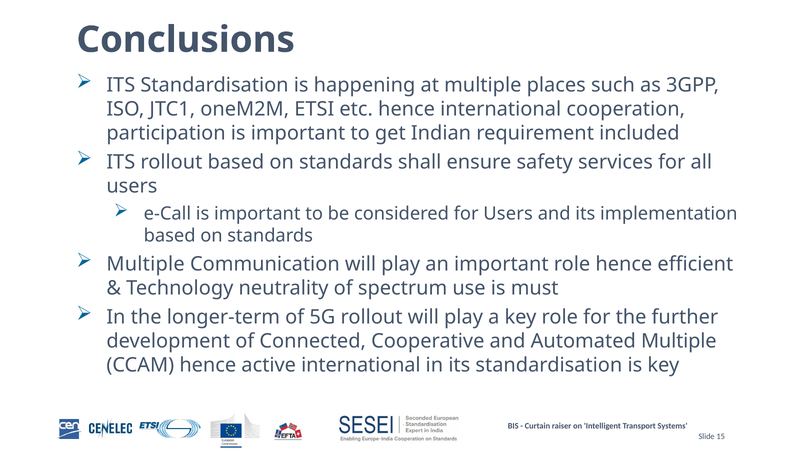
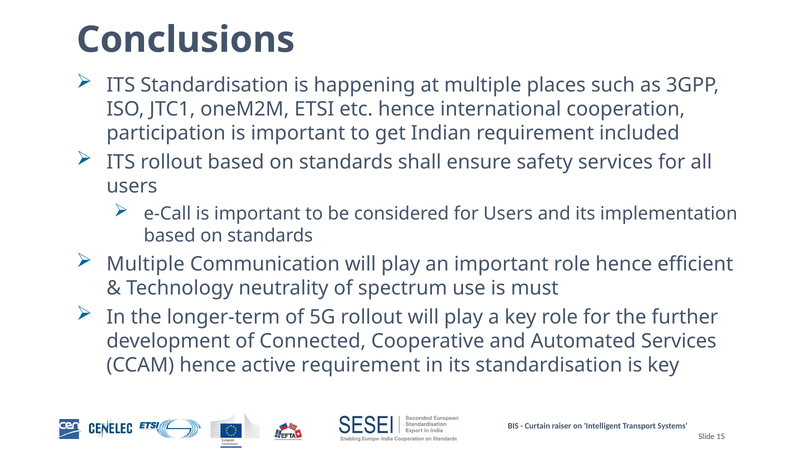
Automated Multiple: Multiple -> Services
active international: international -> requirement
